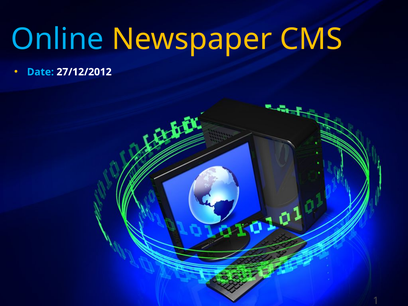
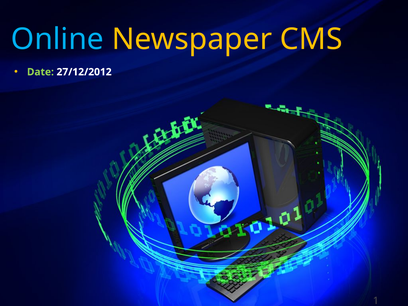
Date colour: light blue -> light green
